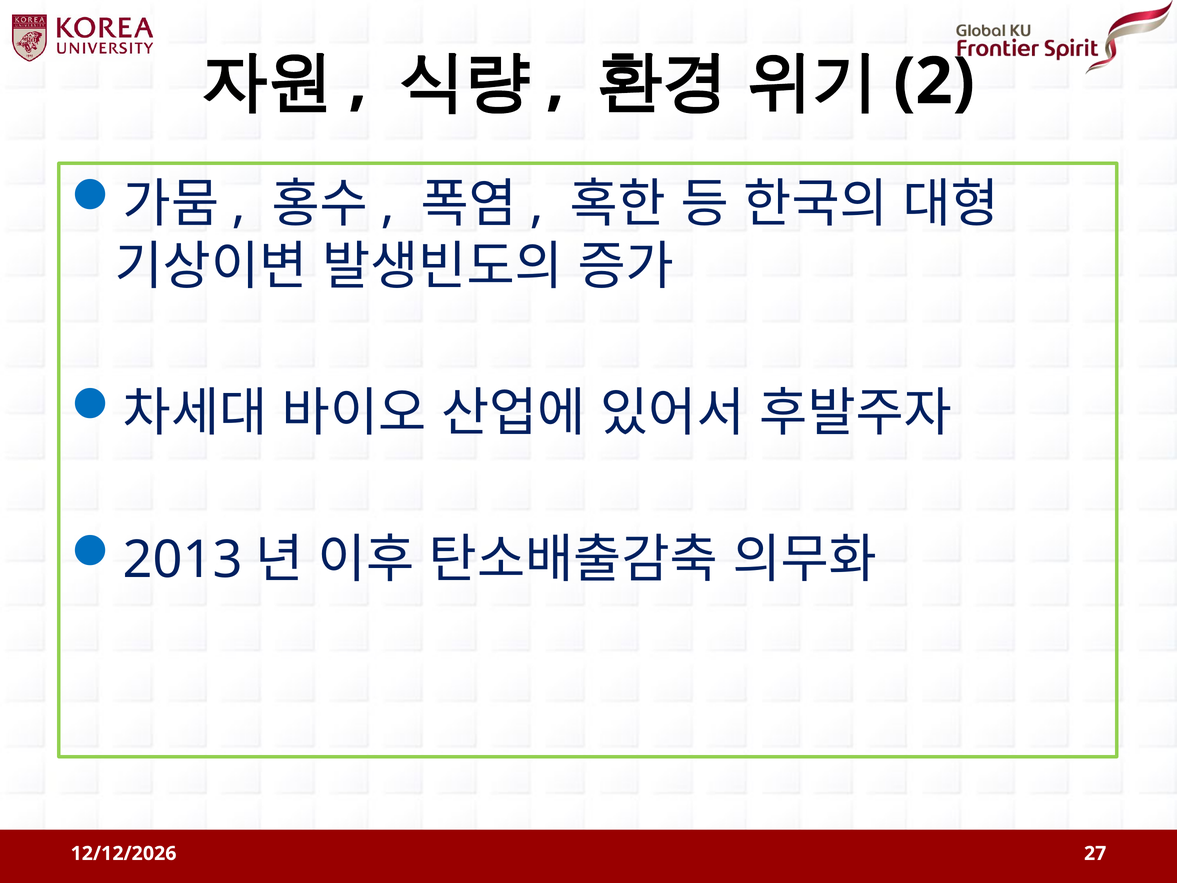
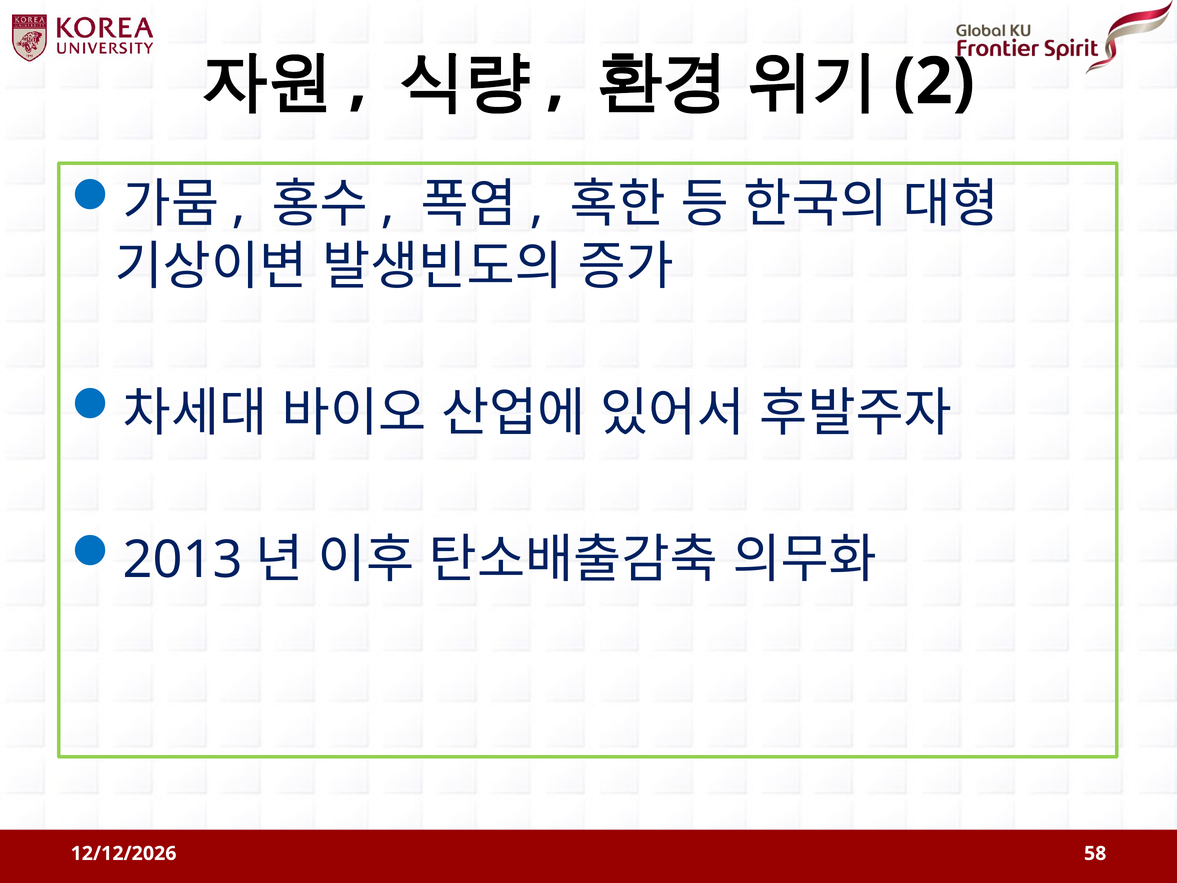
27: 27 -> 58
